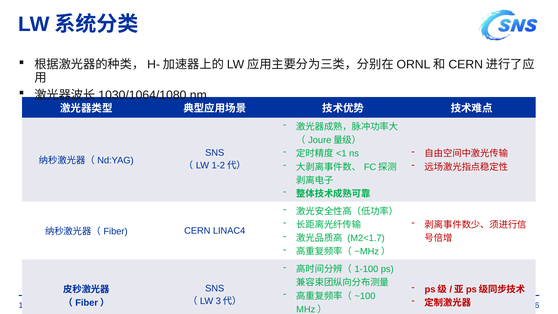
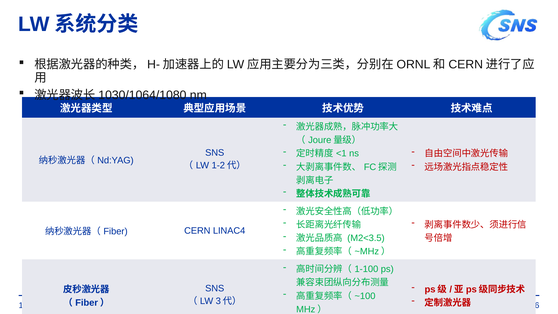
M2<1.7: M2<1.7 -> M2<3.5
